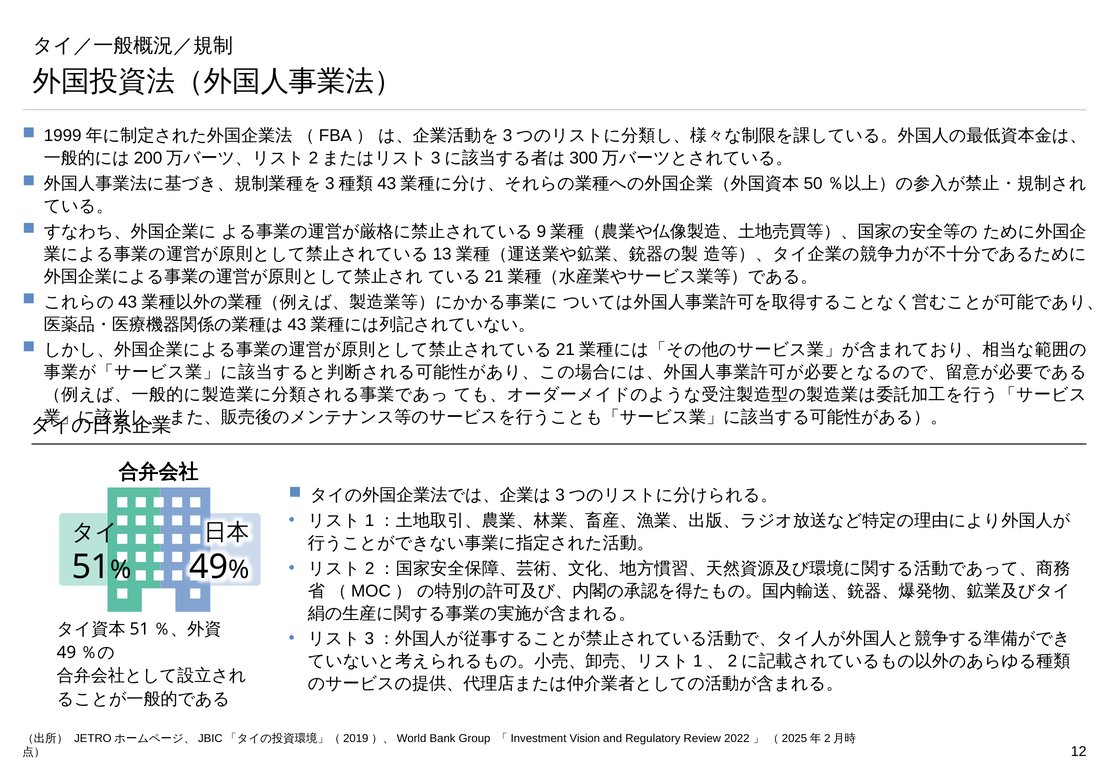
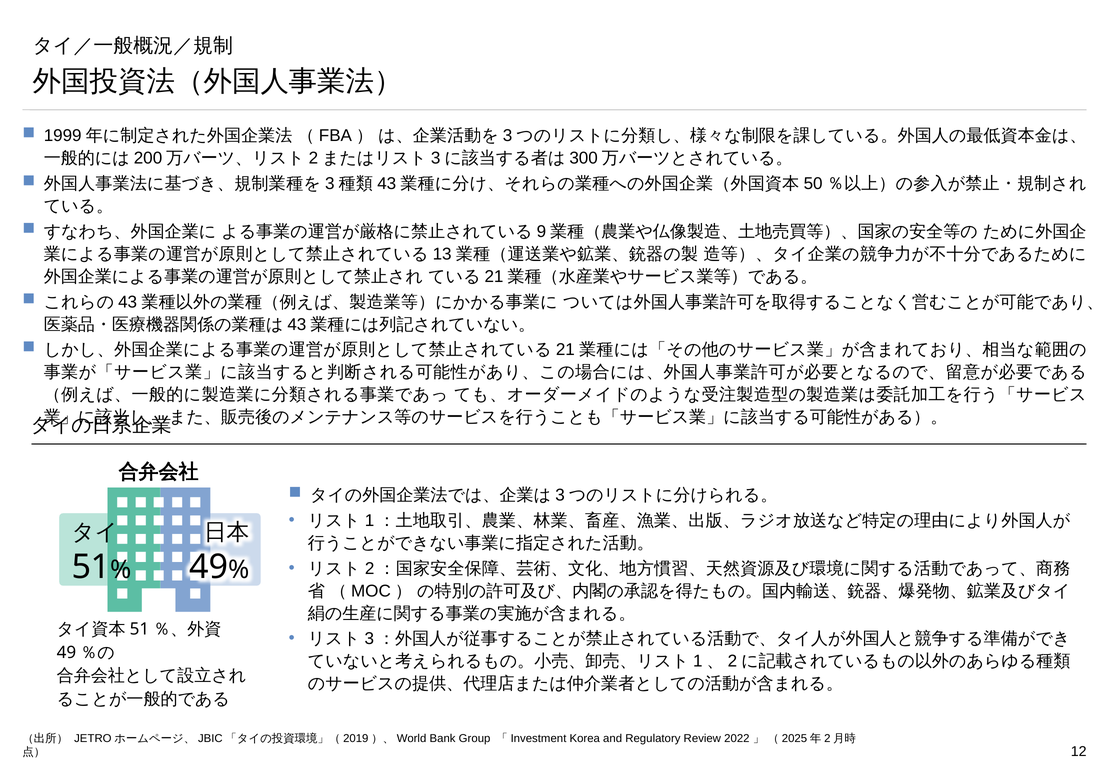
Vision: Vision -> Korea
